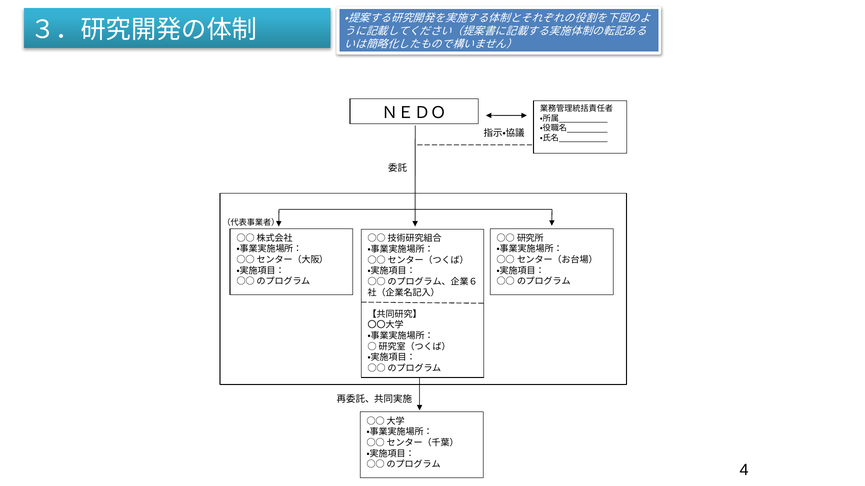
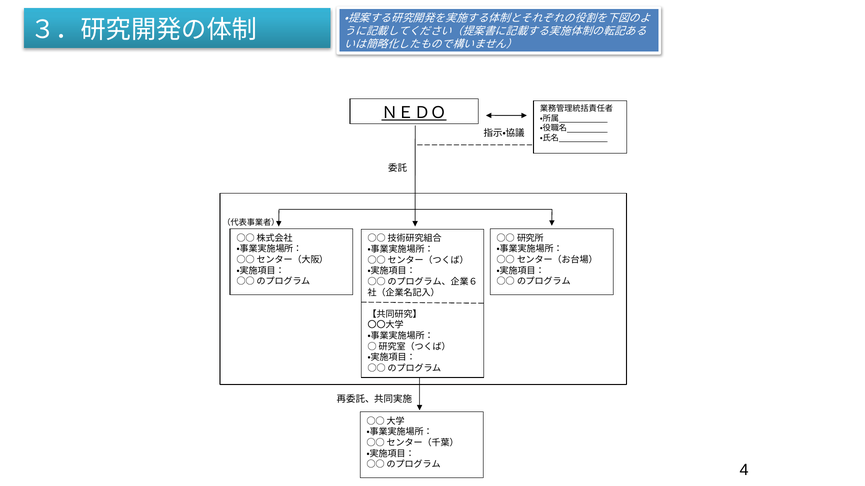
ＮＥＤＯ underline: none -> present
